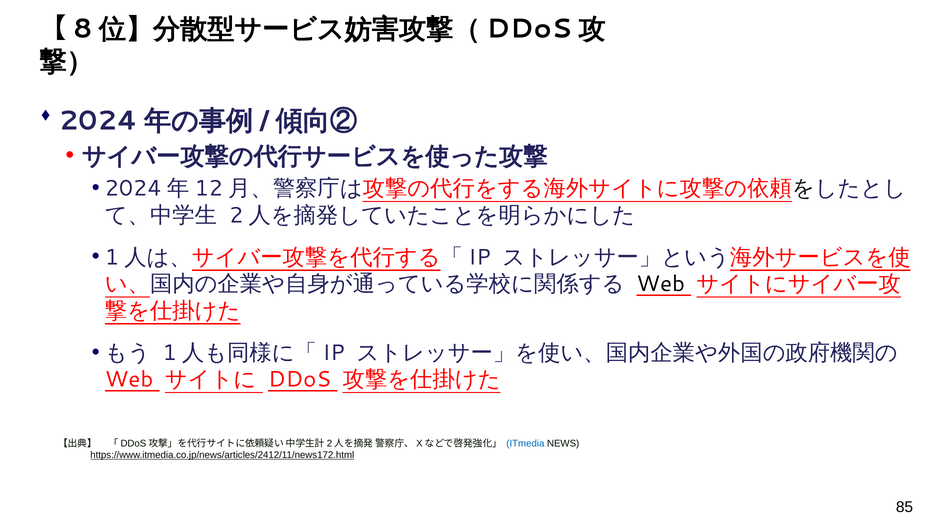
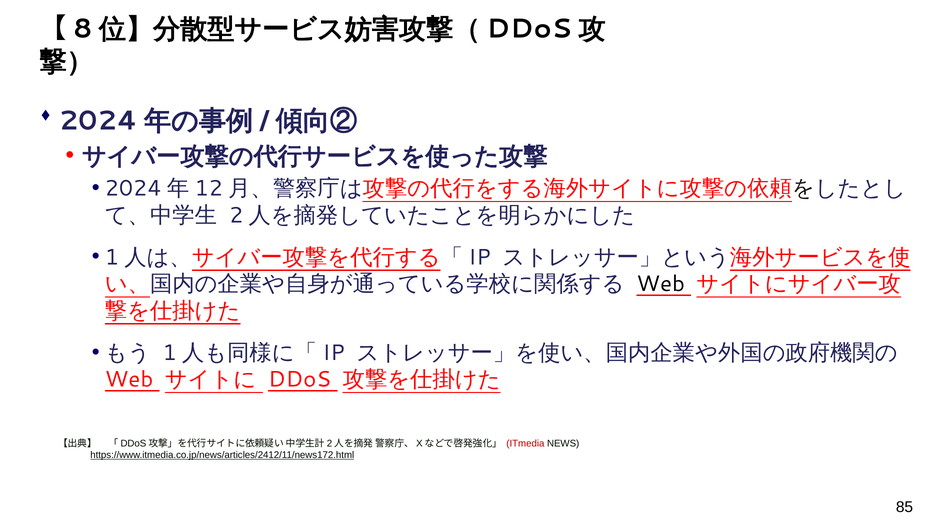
ITmedia colour: blue -> red
